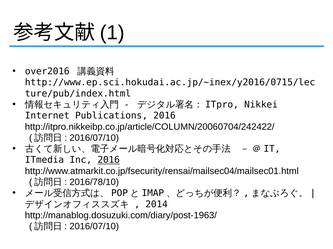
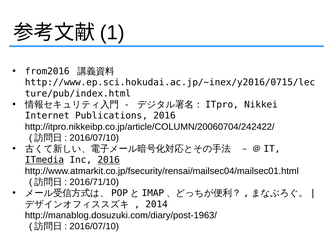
over2016: over2016 -> from2016
ITmedia underline: none -> present
2016/78/10: 2016/78/10 -> 2016/71/10
